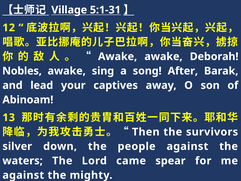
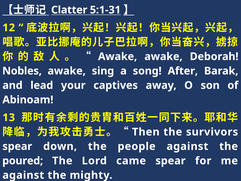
Village: Village -> Clatter
silver at (17, 146): silver -> spear
waters: waters -> poured
